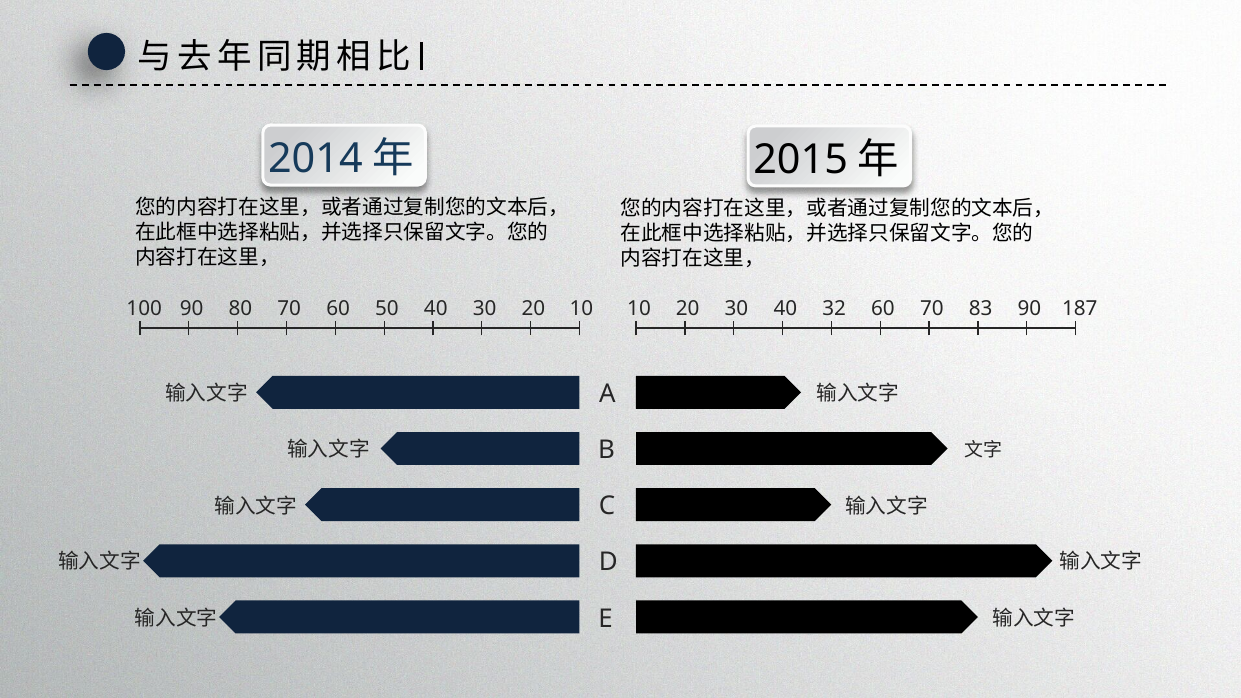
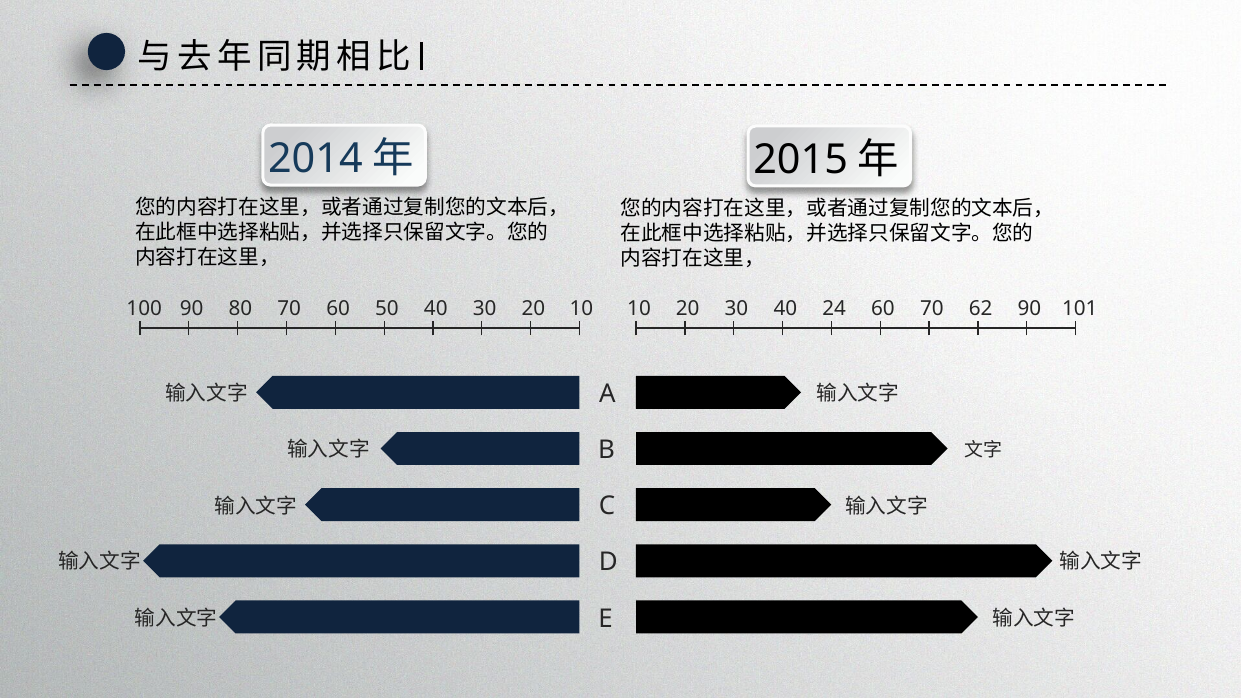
32: 32 -> 24
83: 83 -> 62
187: 187 -> 101
